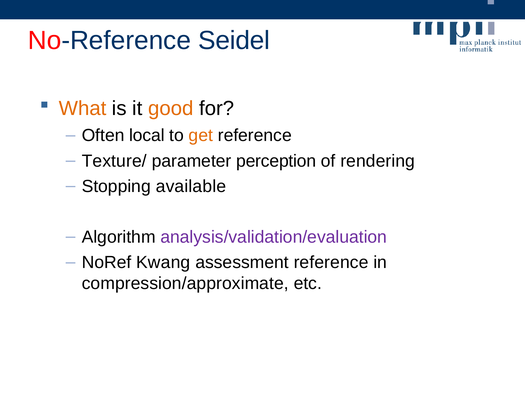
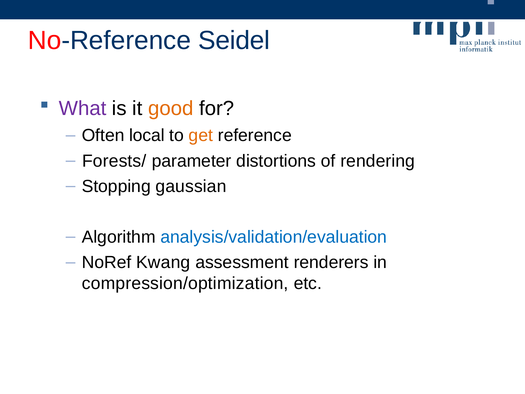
What colour: orange -> purple
Texture/: Texture/ -> Forests/
perception: perception -> distortions
available: available -> gaussian
analysis/validation/evaluation colour: purple -> blue
assessment reference: reference -> renderers
compression/approximate: compression/approximate -> compression/optimization
